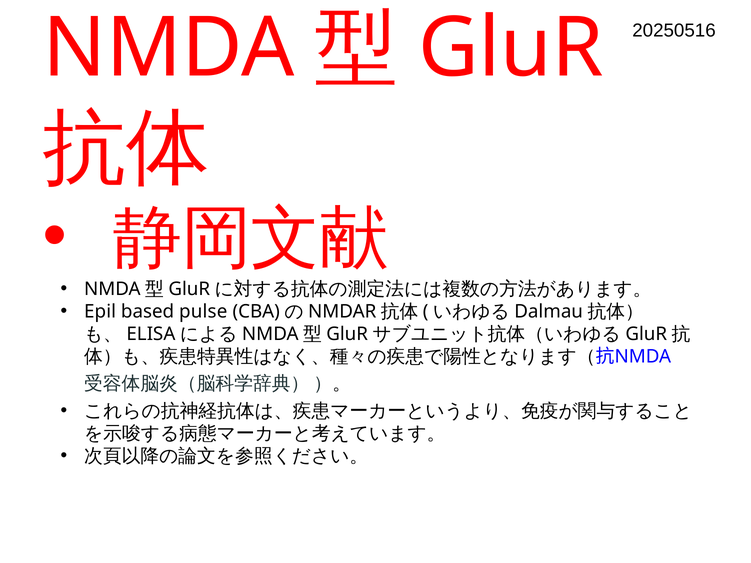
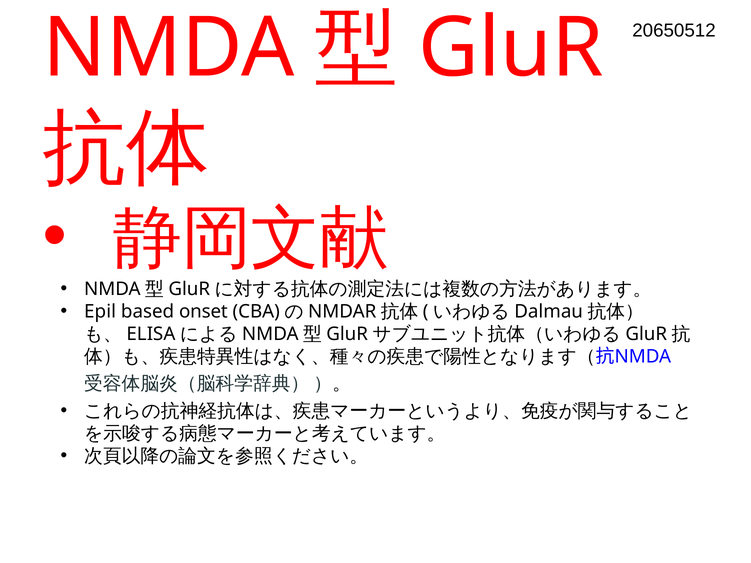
20250516: 20250516 -> 20650512
pulse: pulse -> onset
